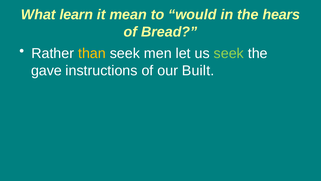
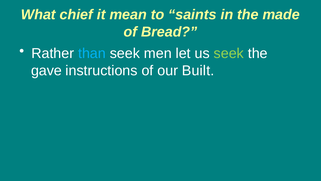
learn: learn -> chief
would: would -> saints
hears: hears -> made
than colour: yellow -> light blue
